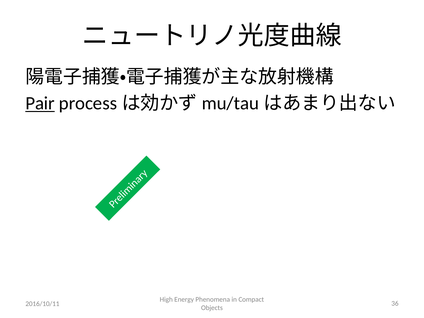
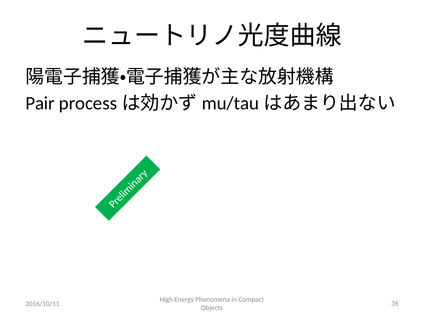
Pair underline: present -> none
